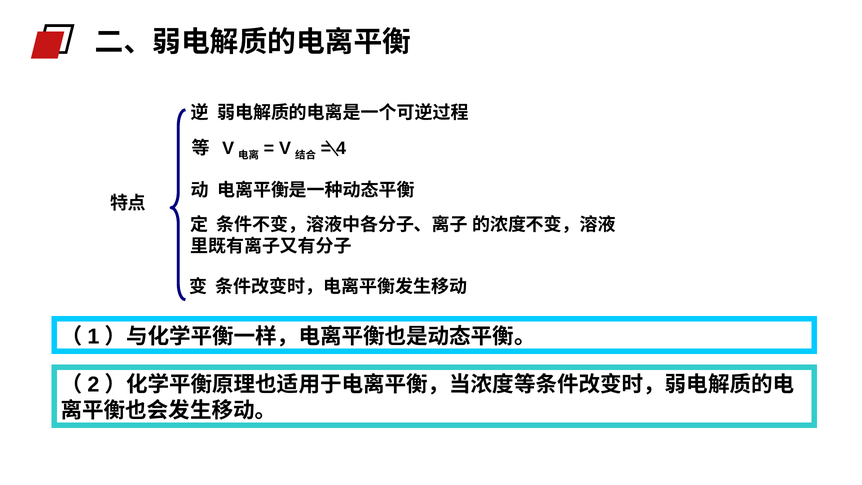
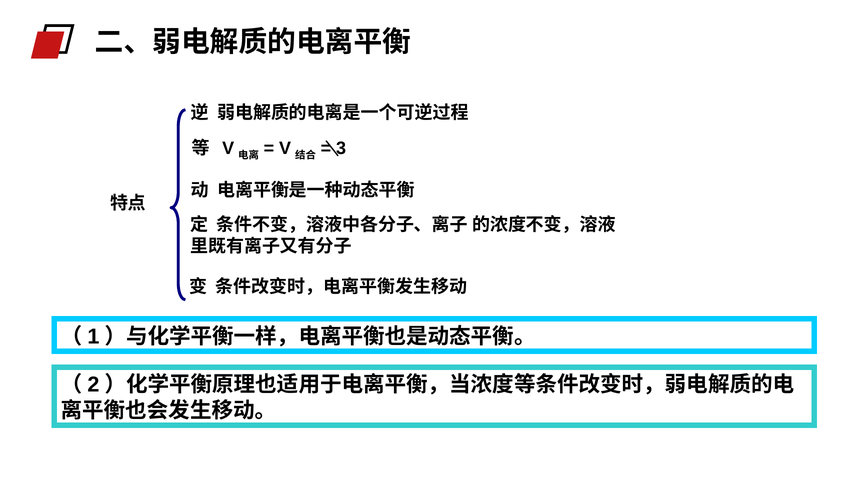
4: 4 -> 3
